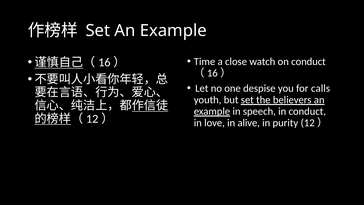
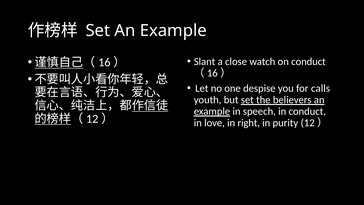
Time: Time -> Slant
alive: alive -> right
